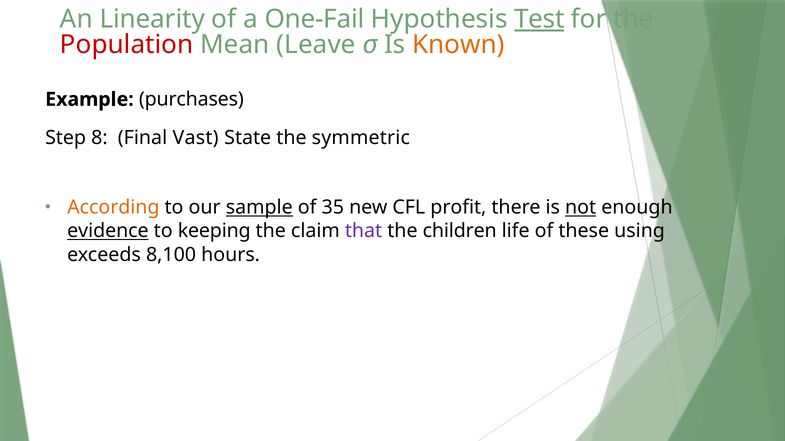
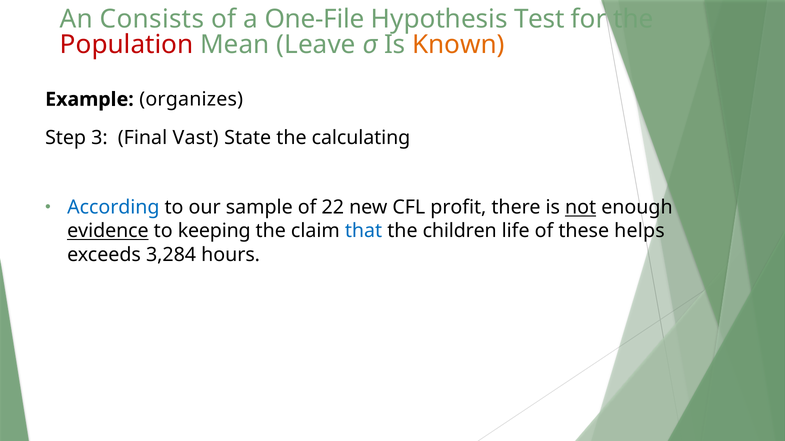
Linearity: Linearity -> Consists
One-Fail: One-Fail -> One-File
Test underline: present -> none
purchases: purchases -> organizes
8: 8 -> 3
symmetric: symmetric -> calculating
According colour: orange -> blue
sample underline: present -> none
35: 35 -> 22
that colour: purple -> blue
using: using -> helps
8,100: 8,100 -> 3,284
